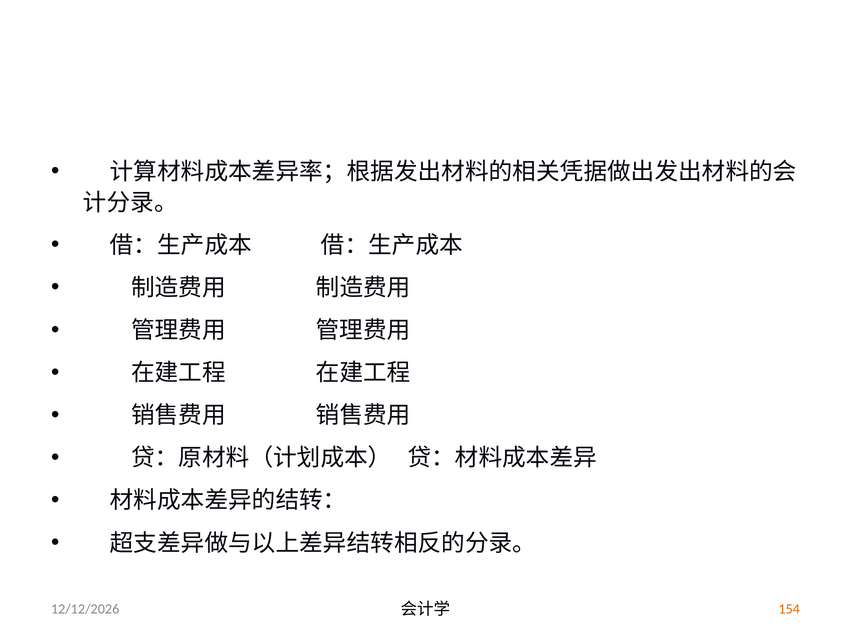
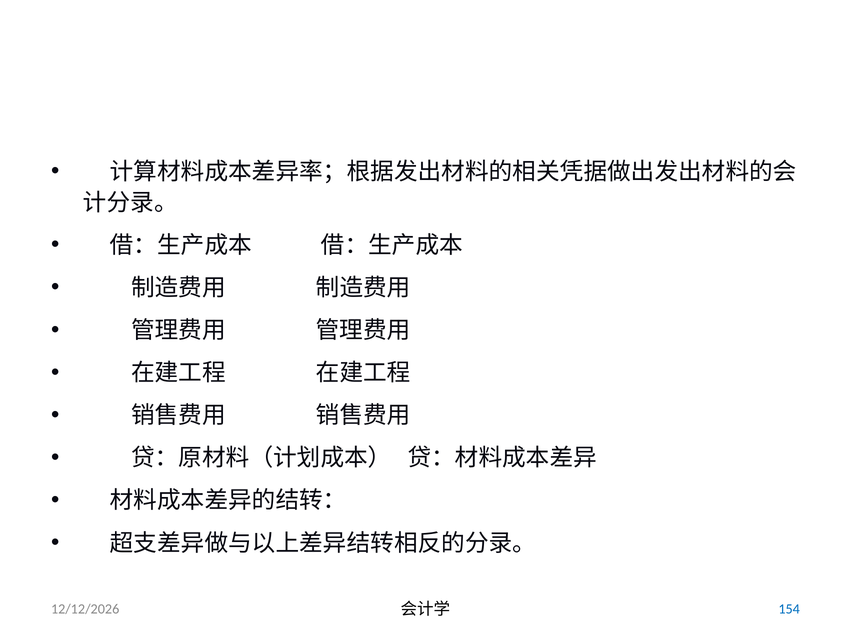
154 colour: orange -> blue
